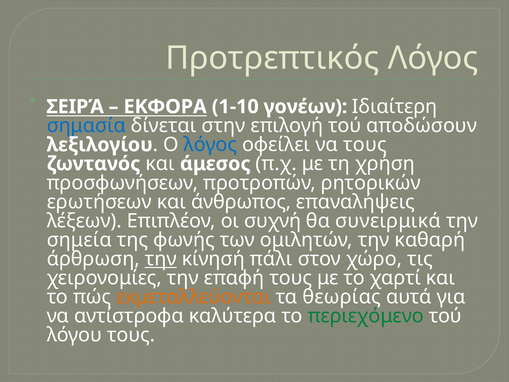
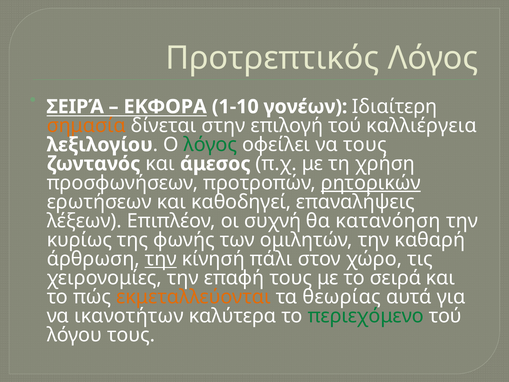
σημασία colour: blue -> orange
αποδώσουν: αποδώσουν -> καλλιέργεια
λόγος at (210, 145) colour: blue -> green
ρητορικών underline: none -> present
άνθρωπος: άνθρωπος -> καθοδηγεί
συνειρμικά: συνειρμικά -> κατανόηση
σημεία: σημεία -> κυρίως
το χαρτί: χαρτί -> σειρά
αντίστροφα: αντίστροφα -> ικανοτήτων
